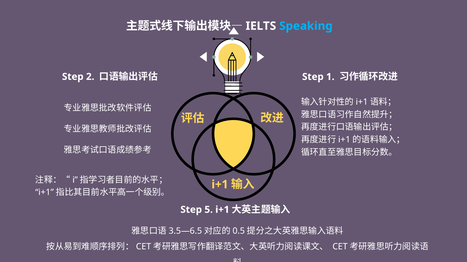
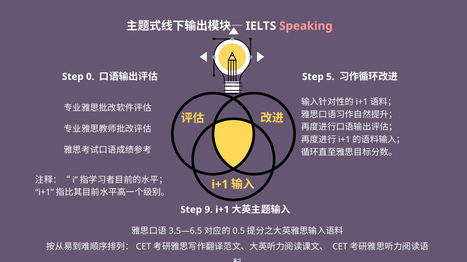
Speaking colour: light blue -> pink
2: 2 -> 0
1: 1 -> 5
5: 5 -> 9
